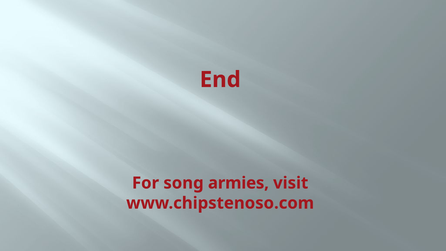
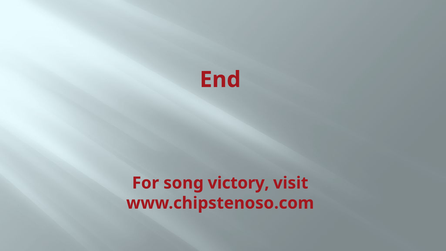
armies: armies -> victory
